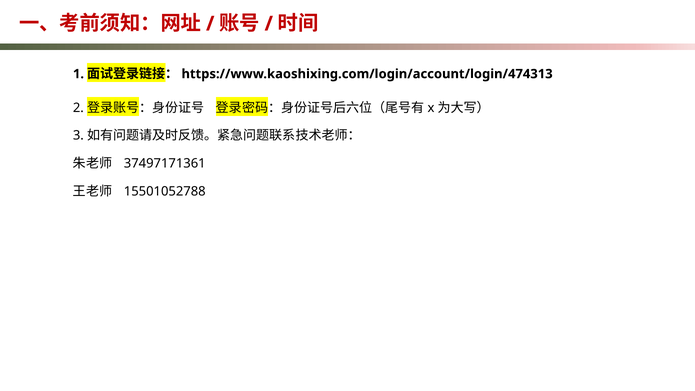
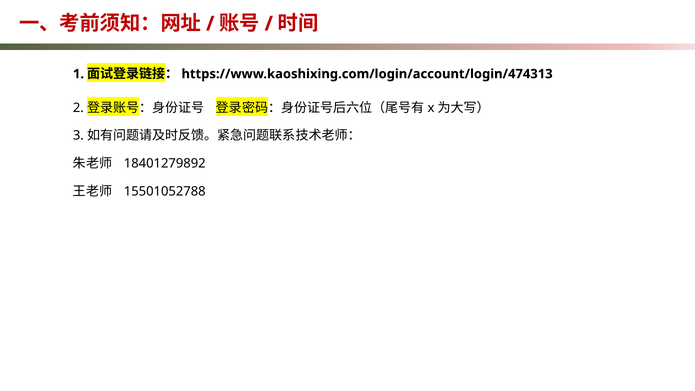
37497171361: 37497171361 -> 18401279892
